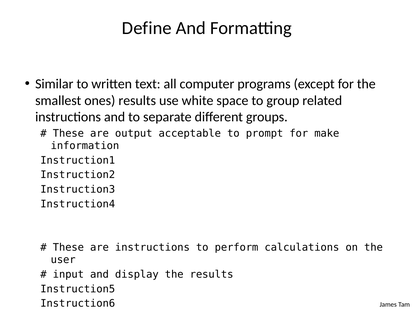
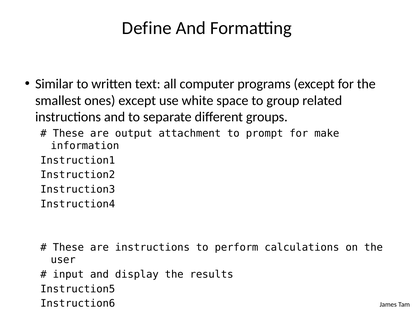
ones results: results -> except
acceptable: acceptable -> attachment
